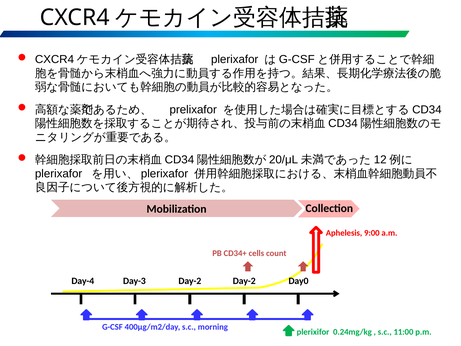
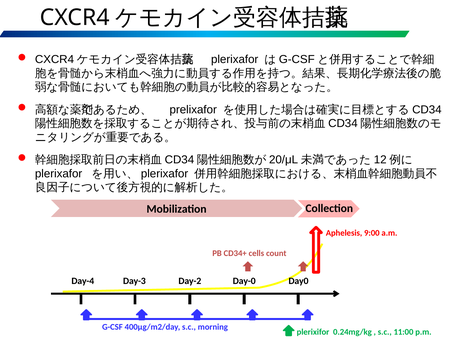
Day-2 Day-2: Day-2 -> Day-0
